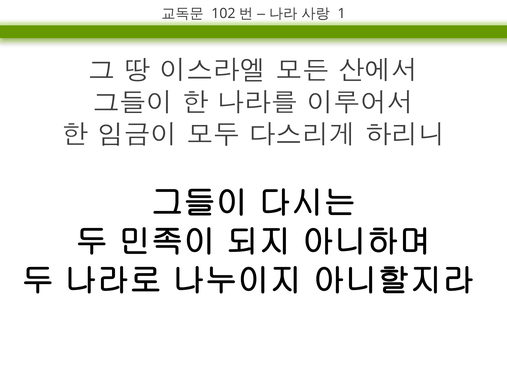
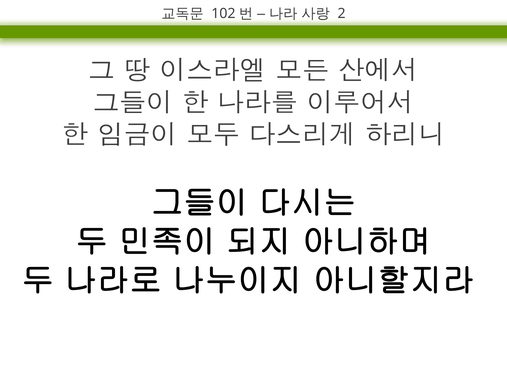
1: 1 -> 2
